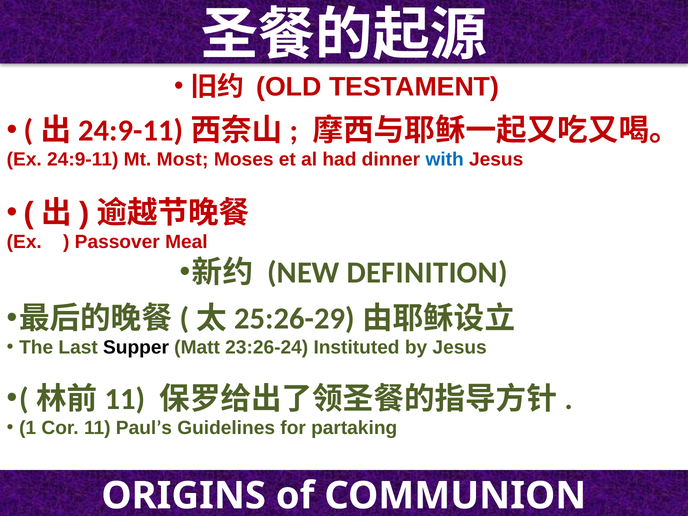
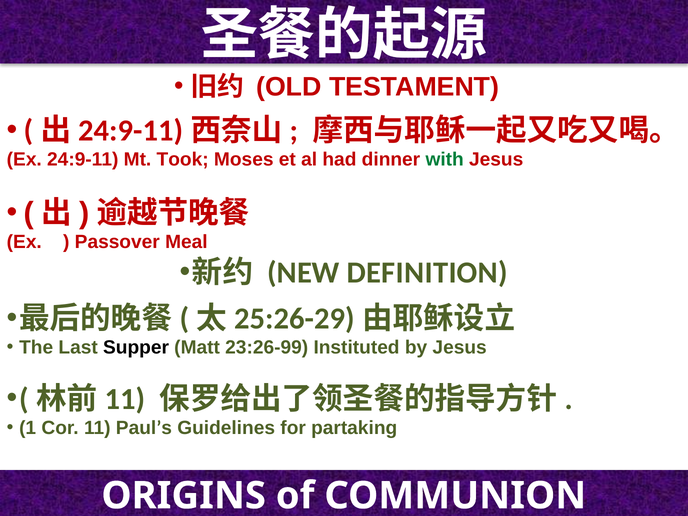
Most: Most -> Took
with colour: blue -> green
23:26-24: 23:26-24 -> 23:26-99
